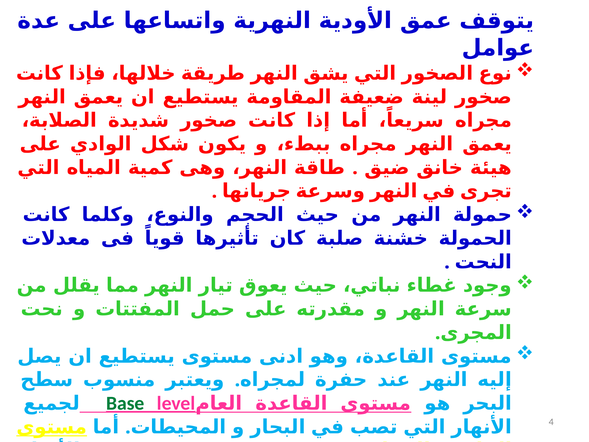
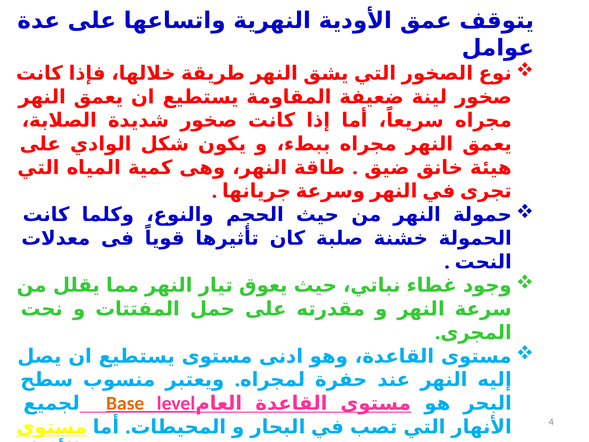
Base at (125, 403) colour: green -> orange
